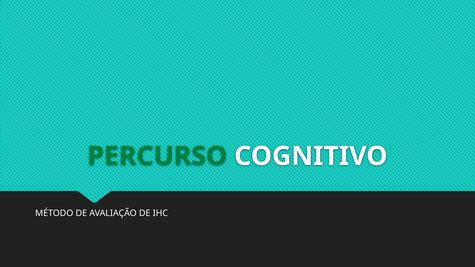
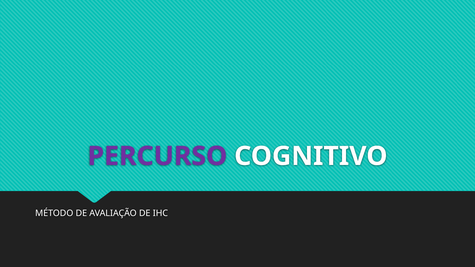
PERCURSO colour: green -> purple
